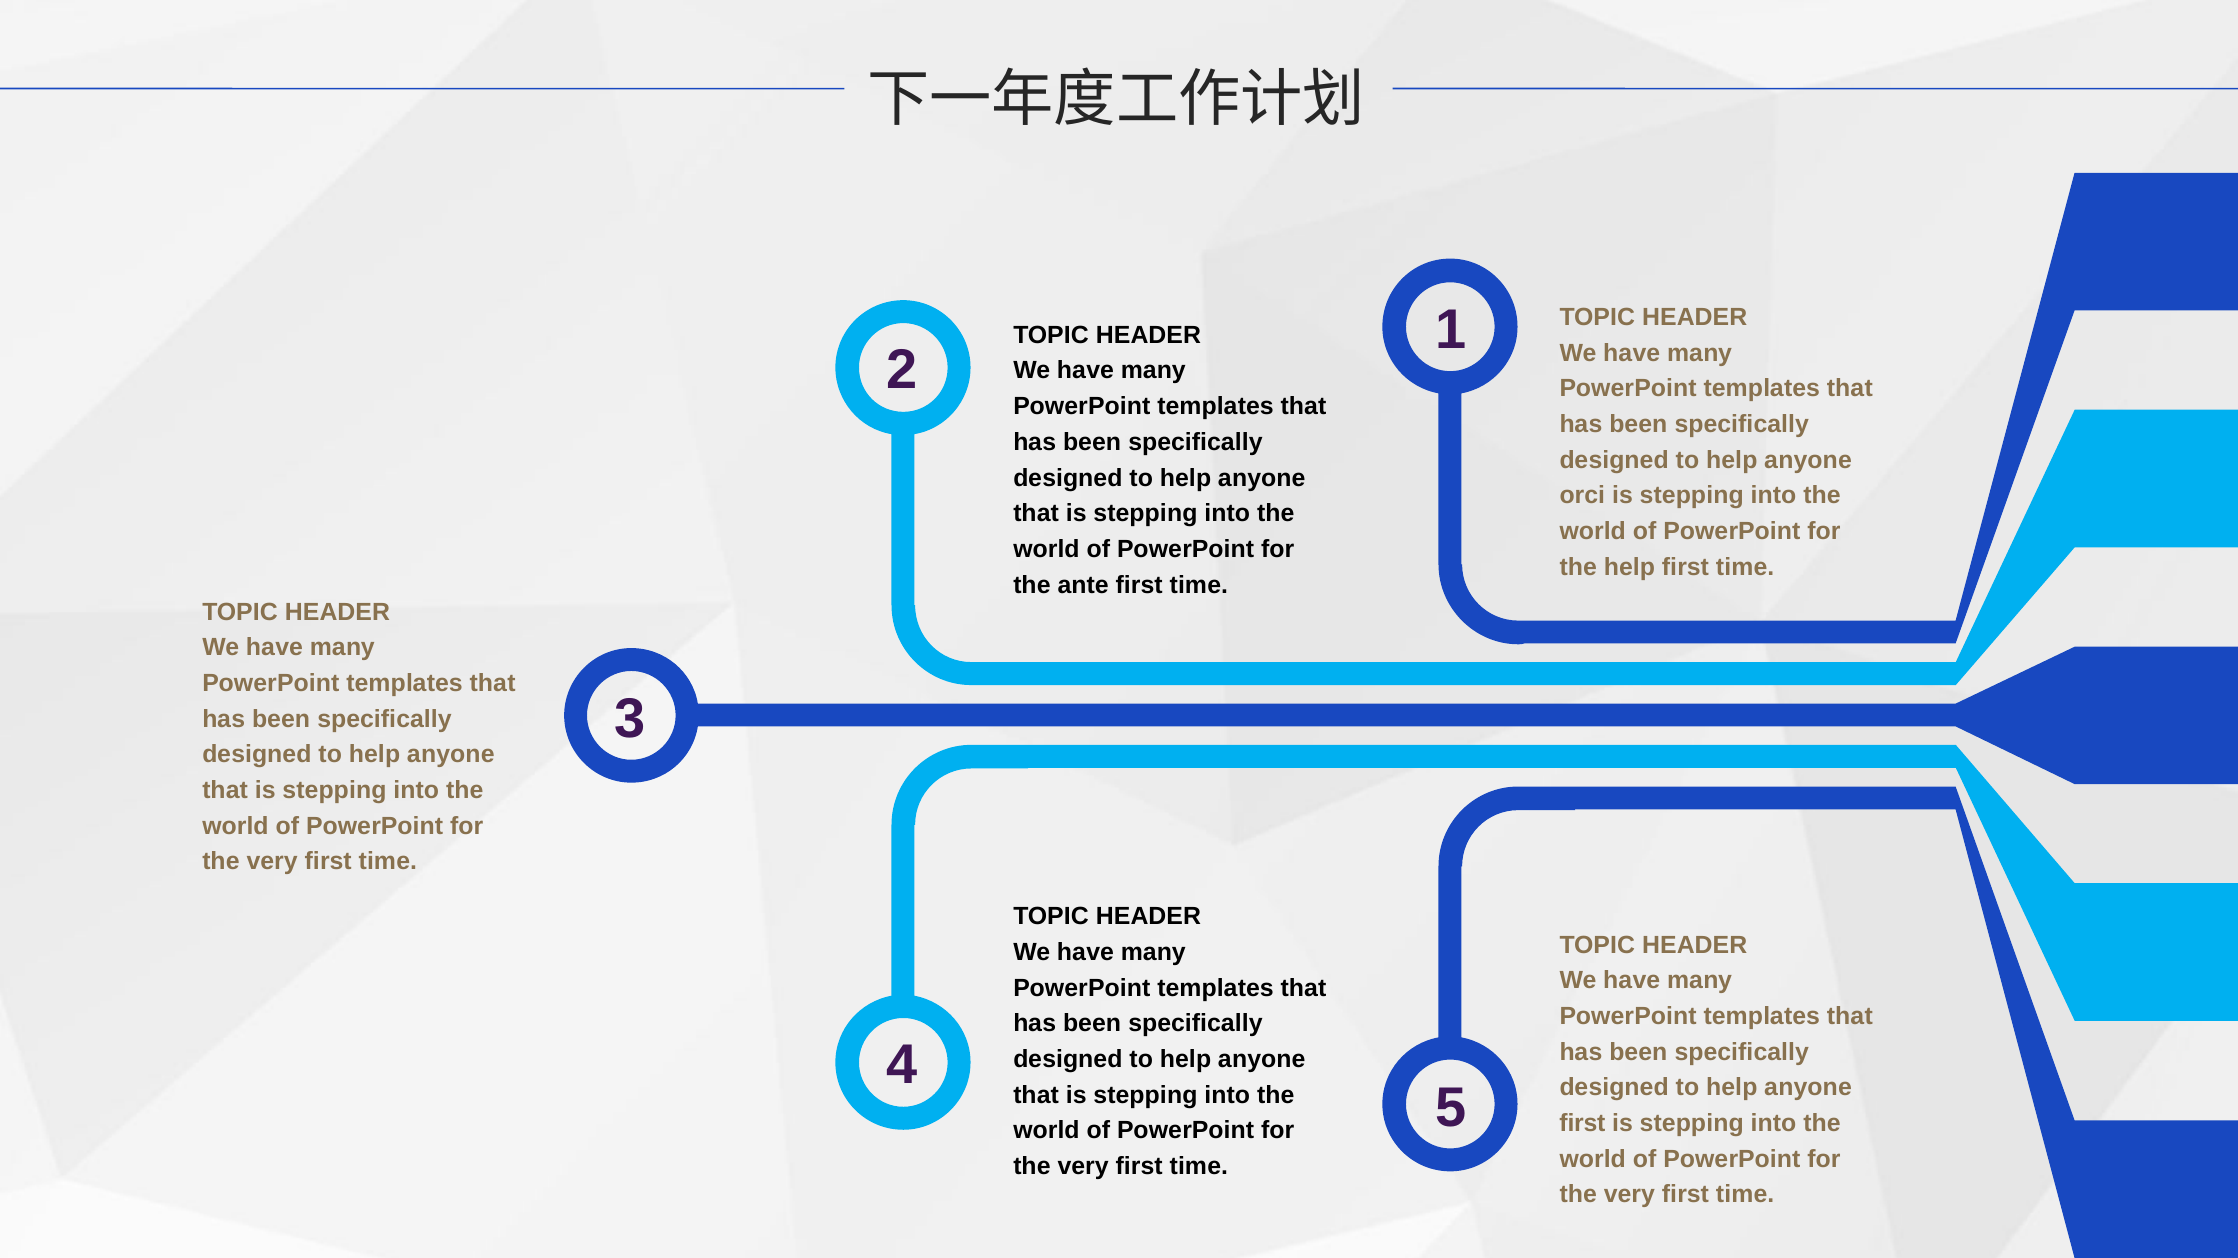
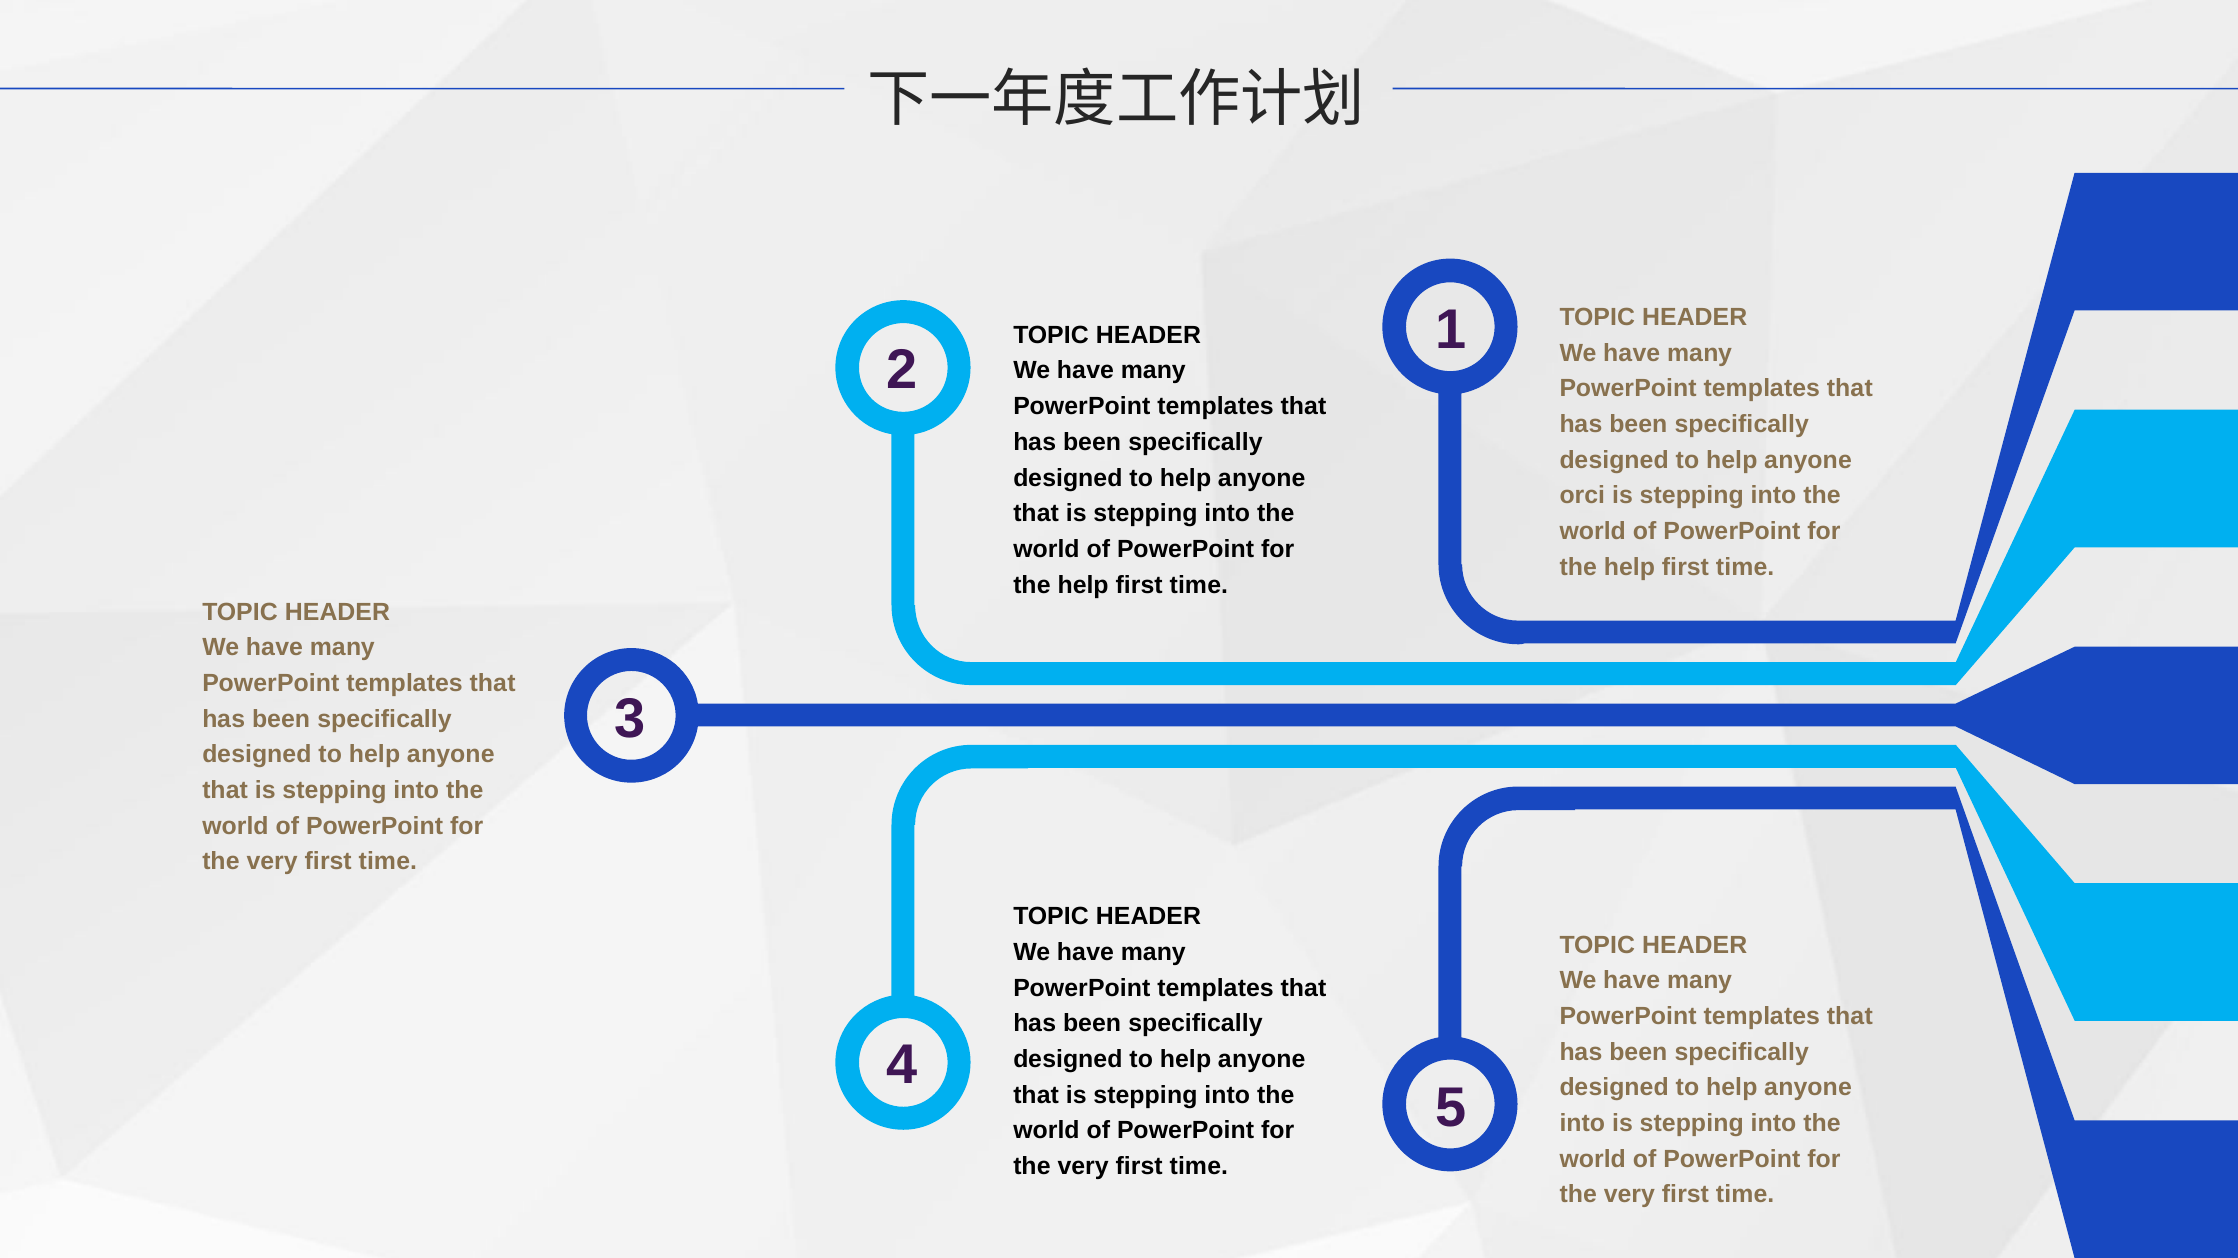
ante at (1083, 585): ante -> help
first at (1582, 1124): first -> into
